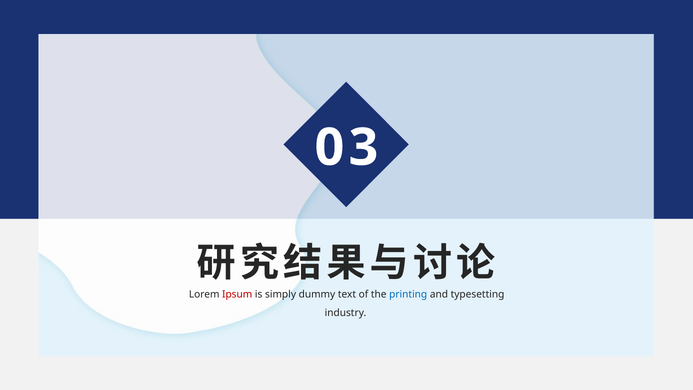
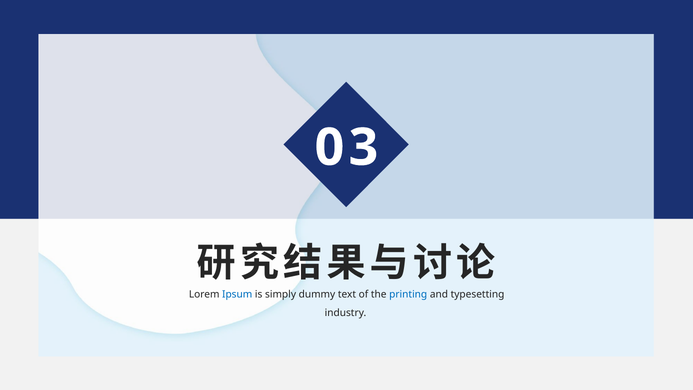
Ipsum colour: red -> blue
